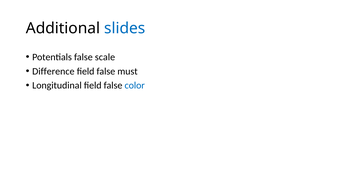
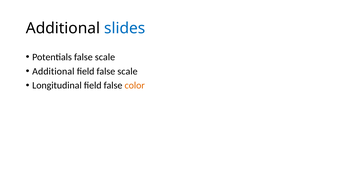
Difference at (53, 72): Difference -> Additional
field false must: must -> scale
color colour: blue -> orange
